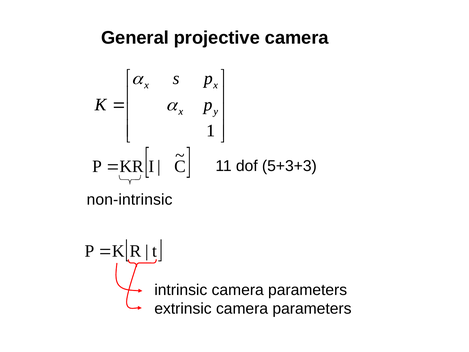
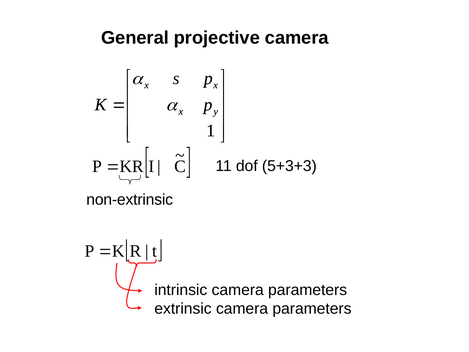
non-intrinsic: non-intrinsic -> non-extrinsic
